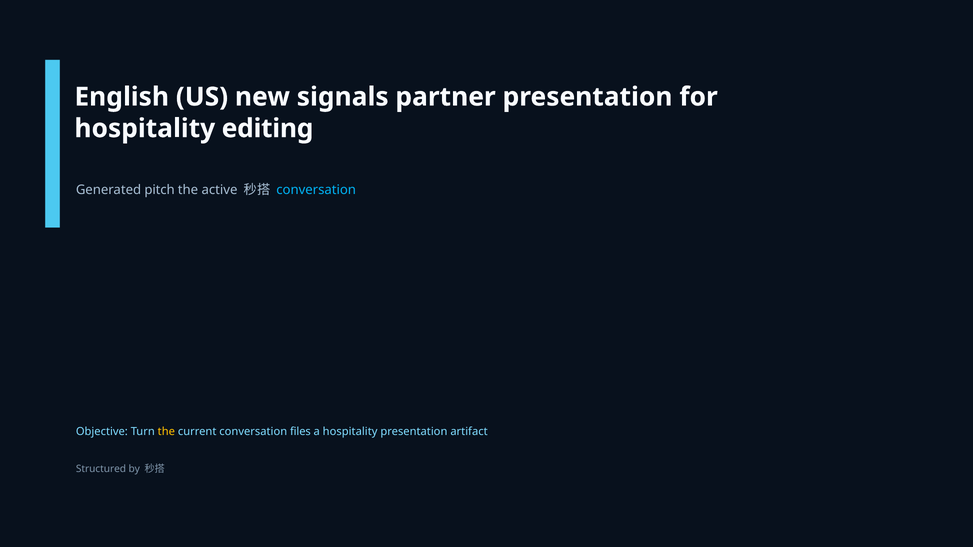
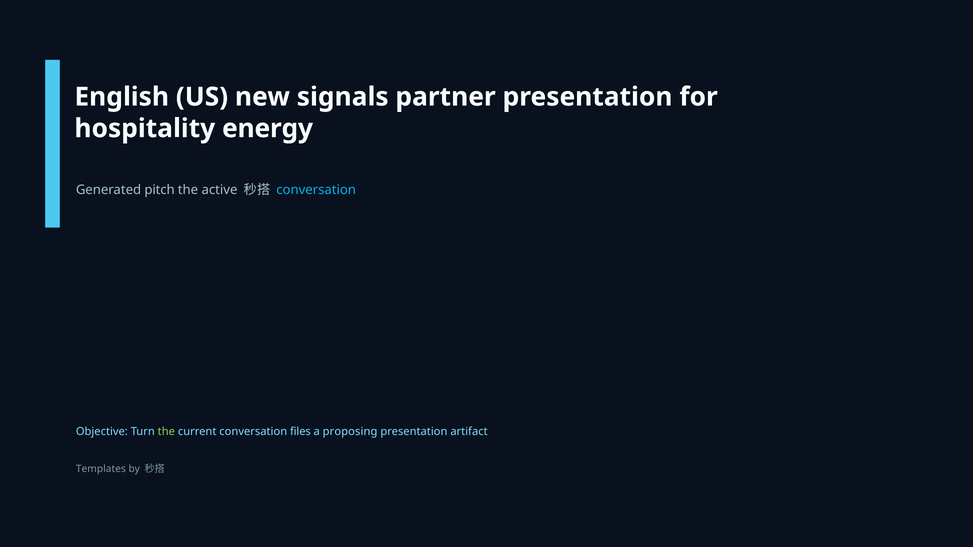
editing: editing -> energy
the at (166, 432) colour: yellow -> light green
a hospitality: hospitality -> proposing
Structured: Structured -> Templates
